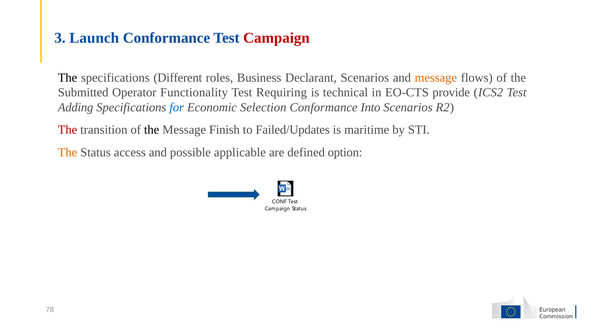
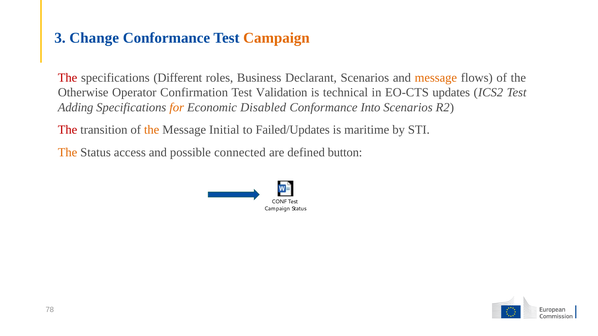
Launch: Launch -> Change
Campaign at (276, 38) colour: red -> orange
The at (68, 78) colour: black -> red
Submitted: Submitted -> Otherwise
Functionality: Functionality -> Confirmation
Requiring: Requiring -> Validation
provide: provide -> updates
for colour: blue -> orange
Selection: Selection -> Disabled
the at (152, 130) colour: black -> orange
Finish: Finish -> Initial
applicable: applicable -> connected
option: option -> button
